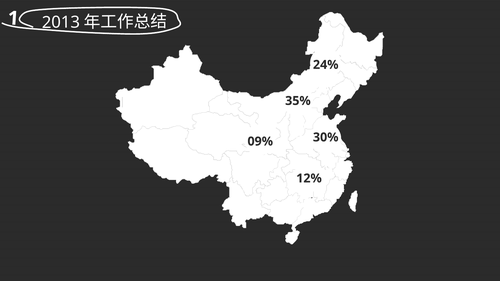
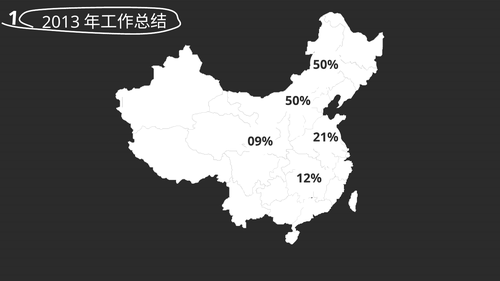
24% at (326, 65): 24% -> 50%
35% at (298, 101): 35% -> 50%
30%: 30% -> 21%
